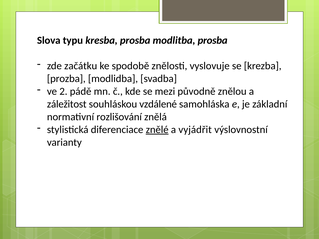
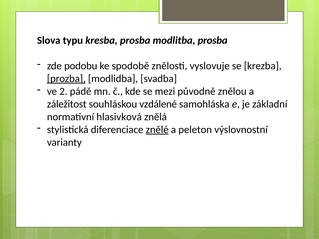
začátku: začátku -> podobu
prozba underline: none -> present
rozlišování: rozlišování -> hlasivková
vyjádřit: vyjádřit -> peleton
